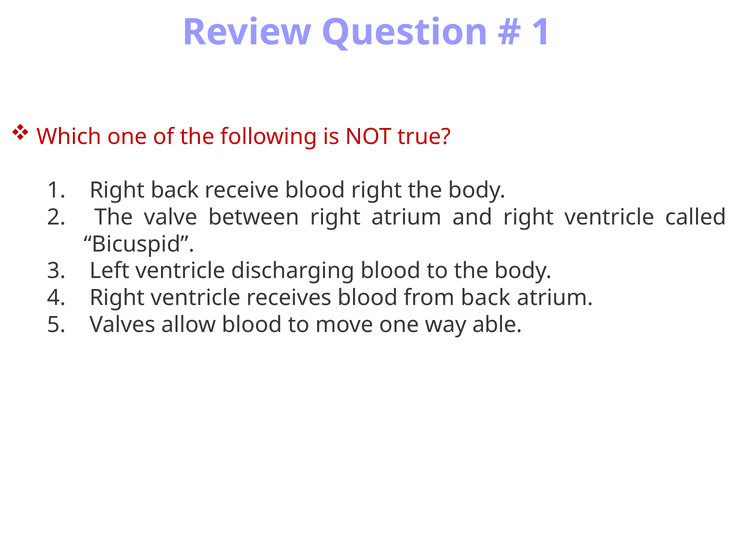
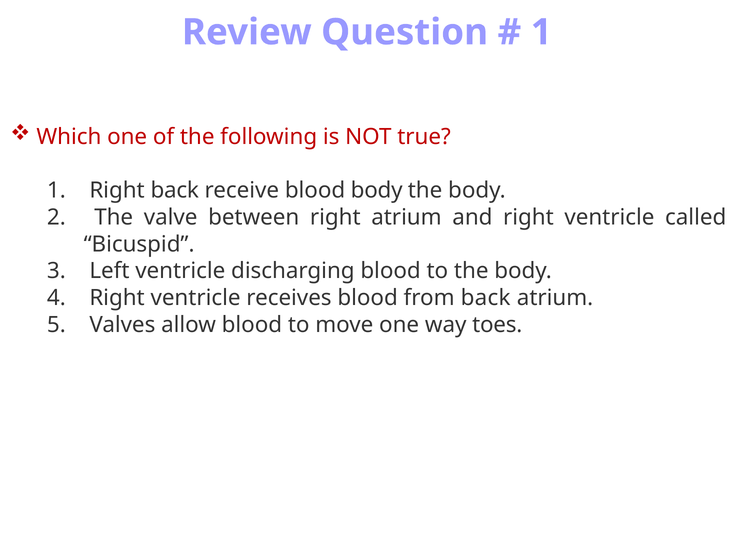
blood right: right -> body
able: able -> toes
